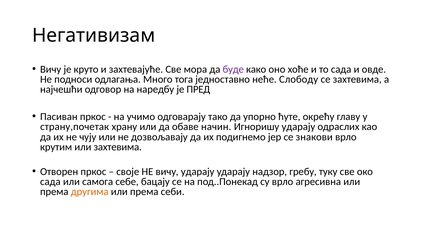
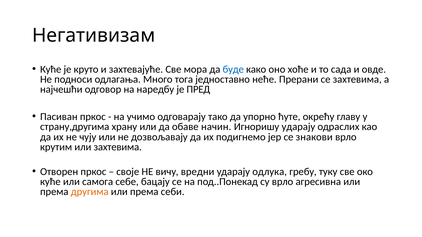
Вичу at (51, 69): Вичу -> Куће
буде colour: purple -> blue
Слободу: Слободу -> Прерани
страну,почетак: страну,почетак -> страну,другима
вичу ударају: ударају -> вредни
надзор: надзор -> одлука
сада at (50, 182): сада -> куће
